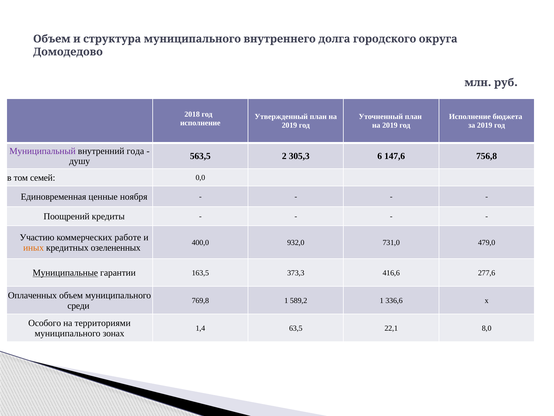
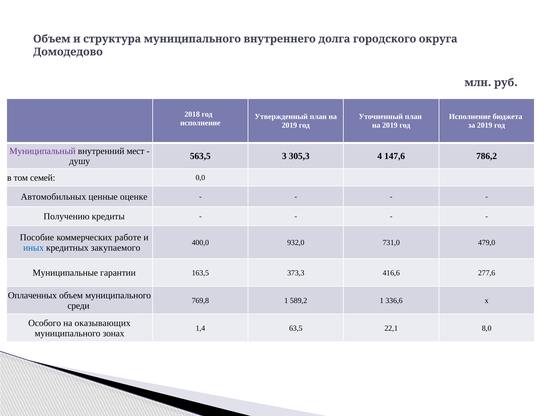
года: года -> мест
2: 2 -> 3
6: 6 -> 4
756,8: 756,8 -> 786,2
Единовременная: Единовременная -> Автомобильных
ноября: ноября -> оценке
Поощрений: Поощрений -> Получению
Участию: Участию -> Пособие
иных colour: orange -> blue
озелененных: озелененных -> закупаемого
Муниципальные underline: present -> none
территориями: территориями -> оказывающих
